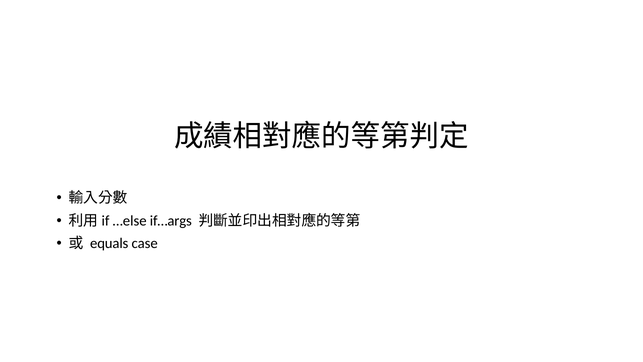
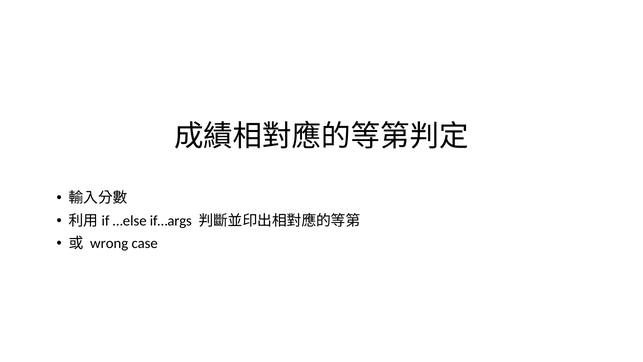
equals: equals -> wrong
